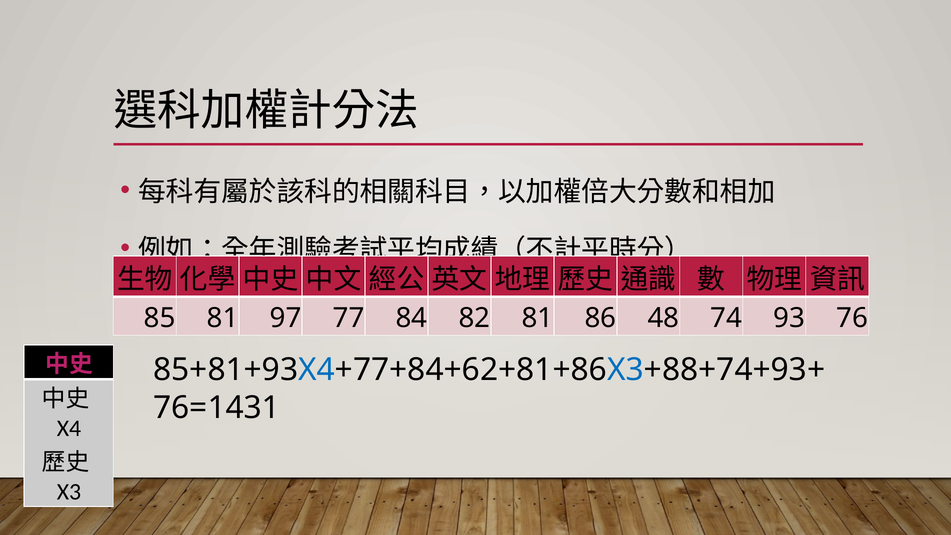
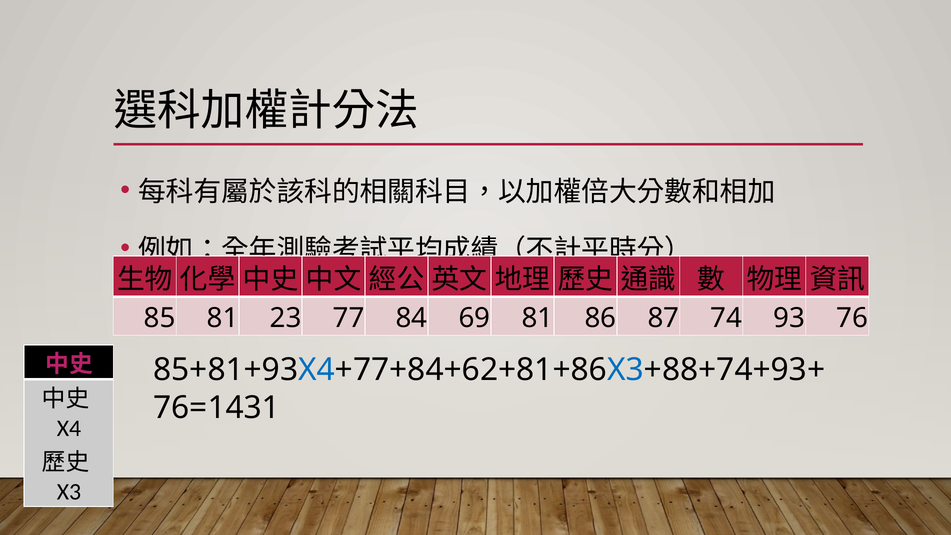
97: 97 -> 23
82: 82 -> 69
48: 48 -> 87
